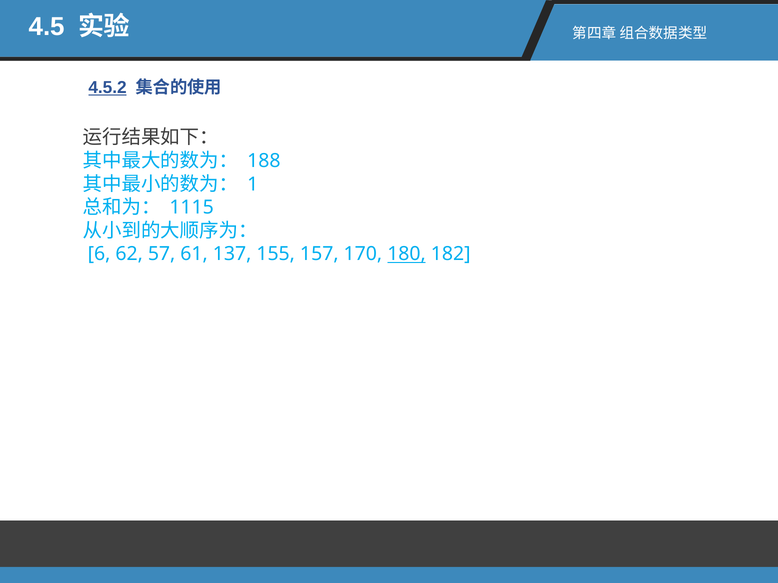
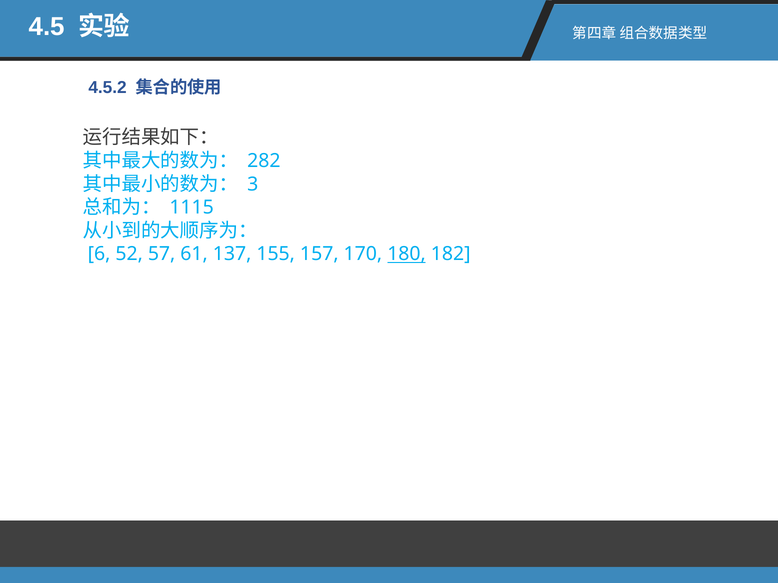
4.5.2 underline: present -> none
188: 188 -> 282
1: 1 -> 3
62: 62 -> 52
